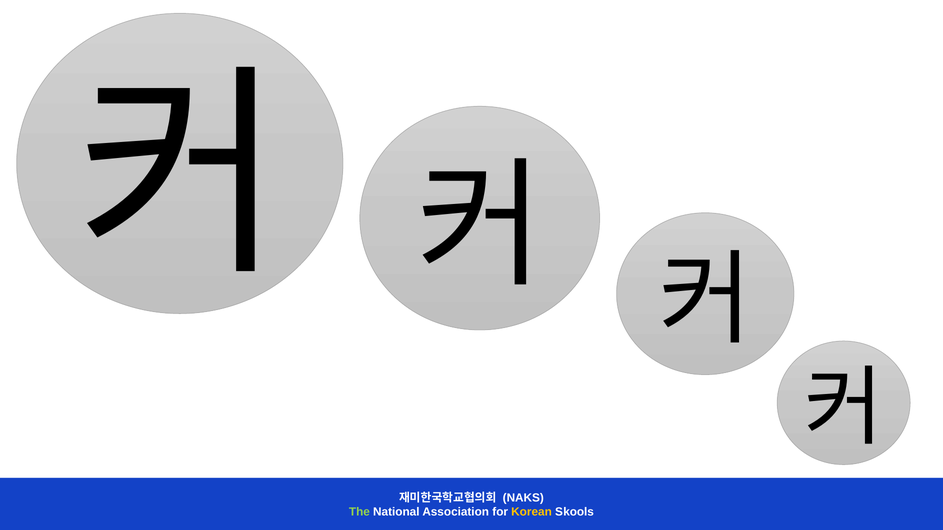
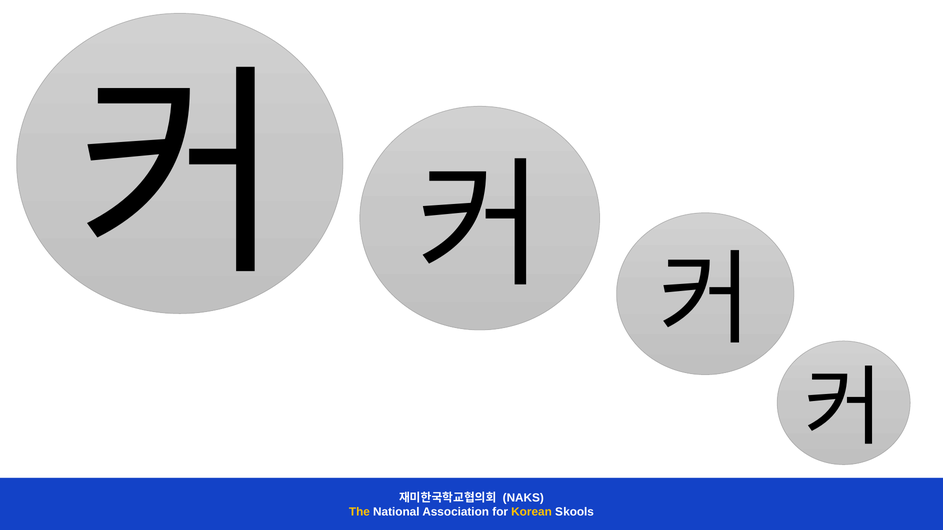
The colour: light green -> yellow
